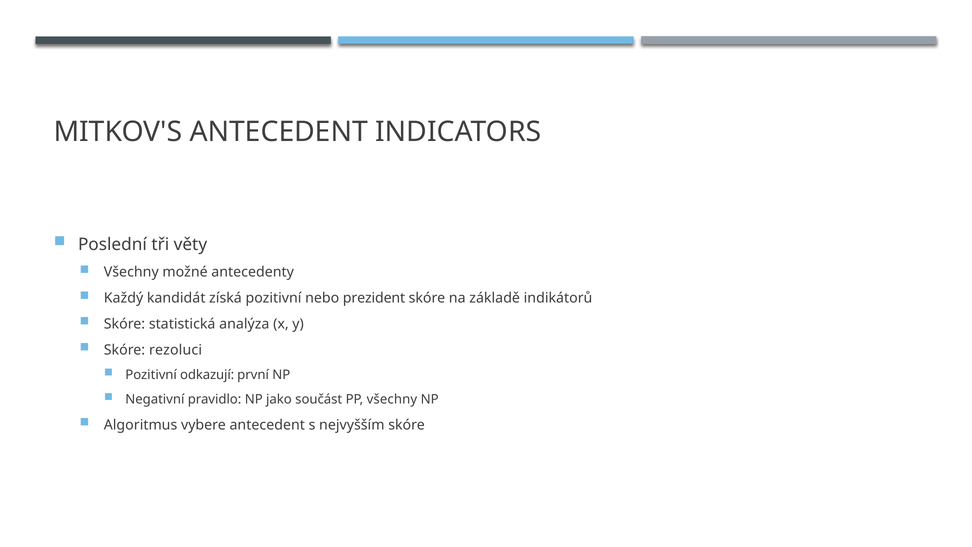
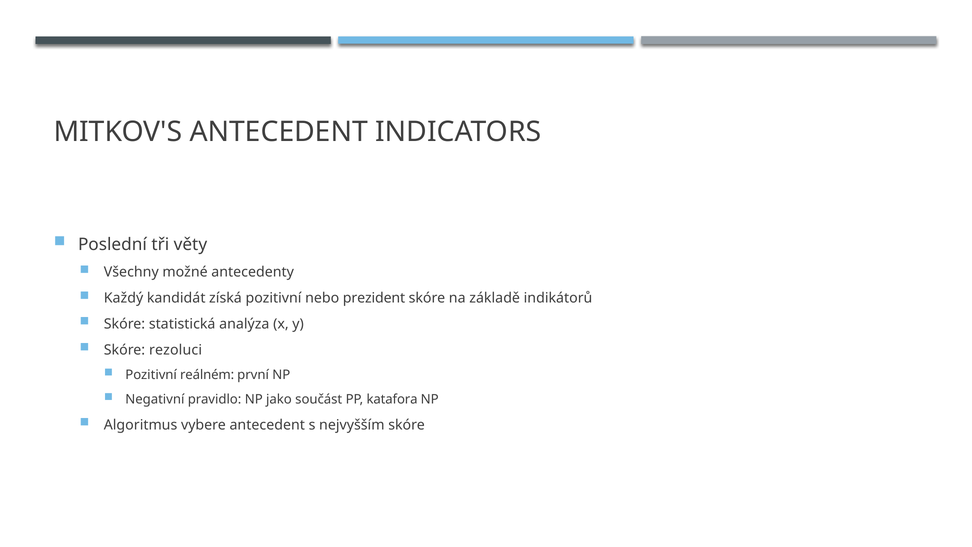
odkazují: odkazují -> reálném
PP všechny: všechny -> katafora
